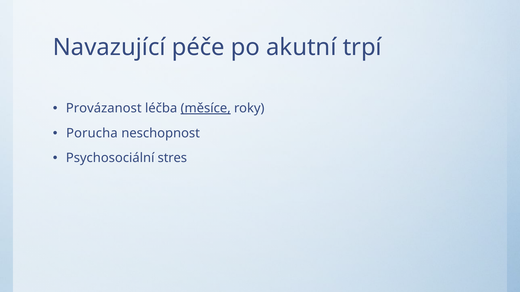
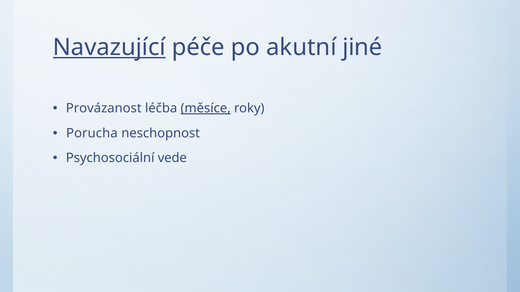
Navazující underline: none -> present
trpí: trpí -> jiné
stres: stres -> vede
